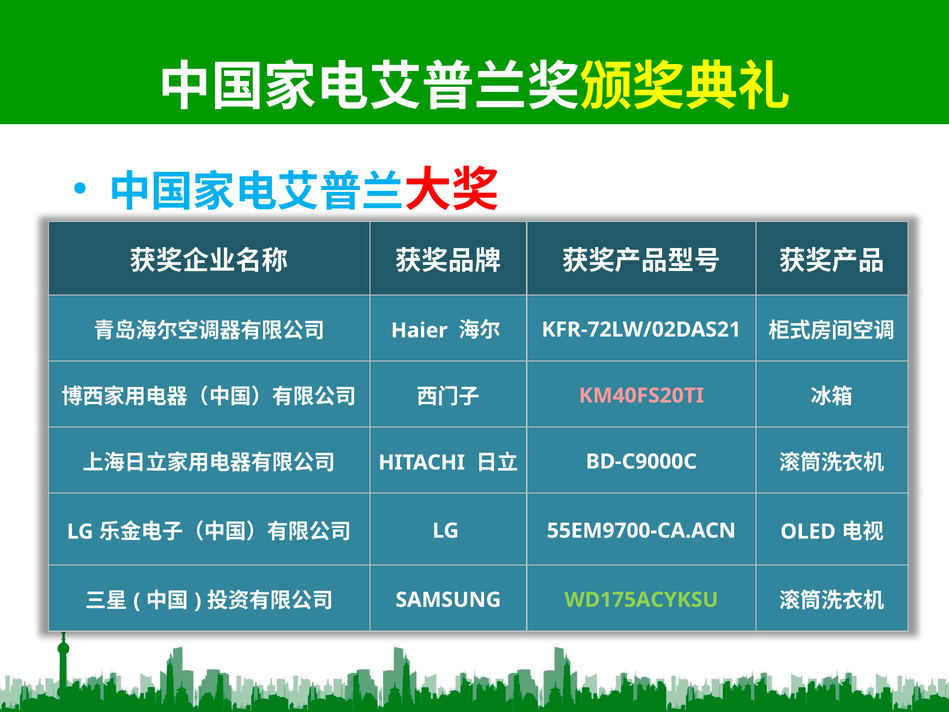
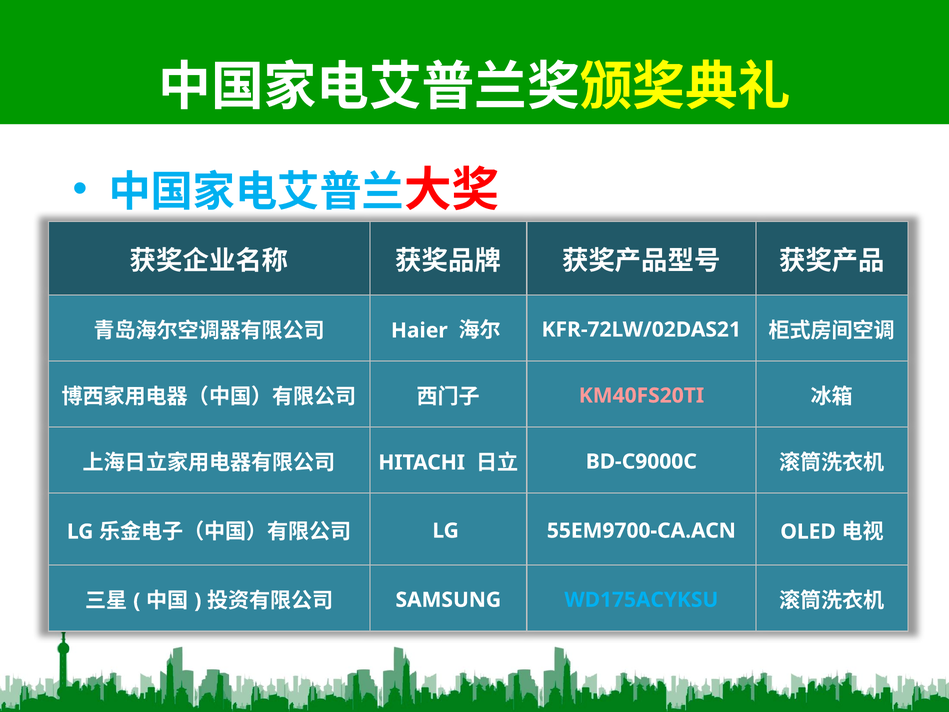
WD175ACYKSU colour: light green -> light blue
